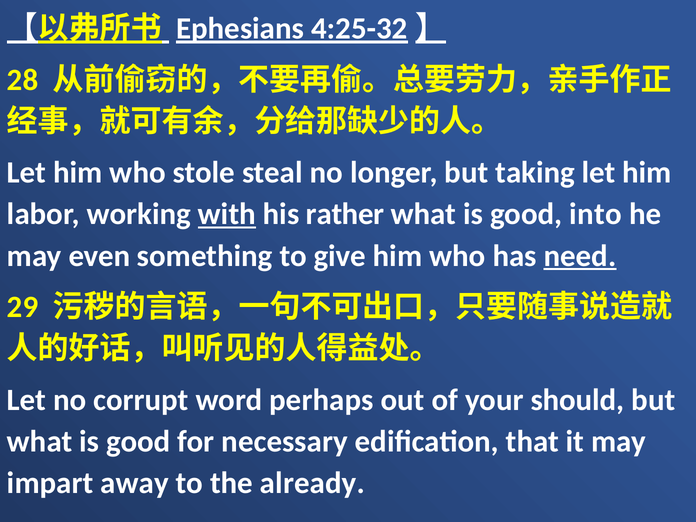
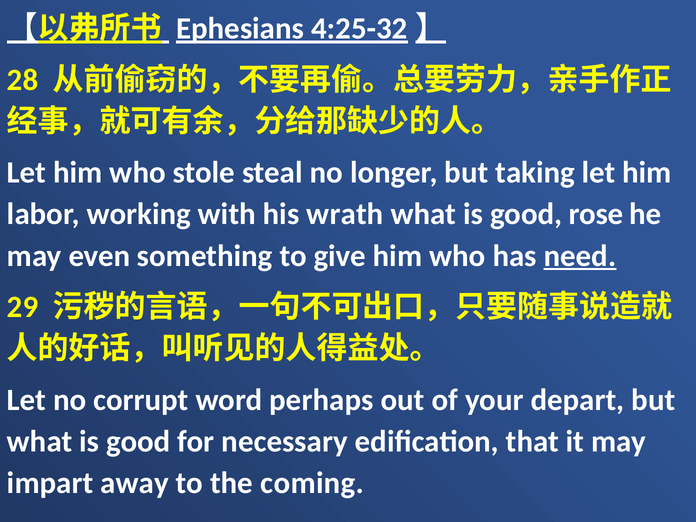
with underline: present -> none
rather: rather -> wrath
into: into -> rose
should: should -> depart
already: already -> coming
